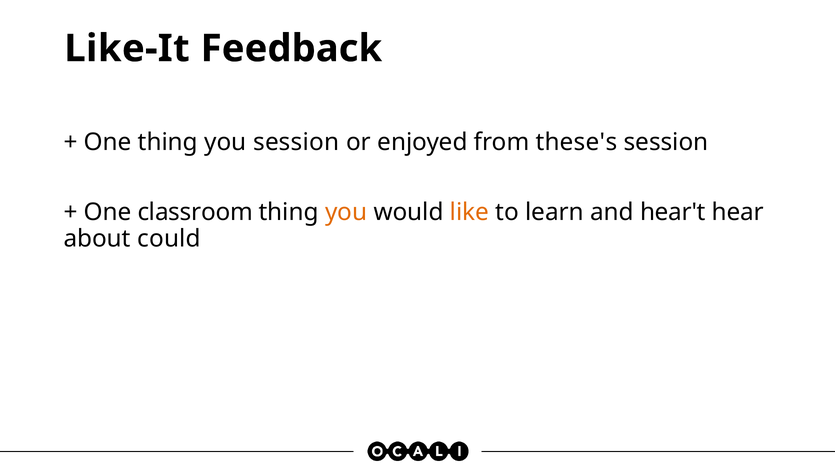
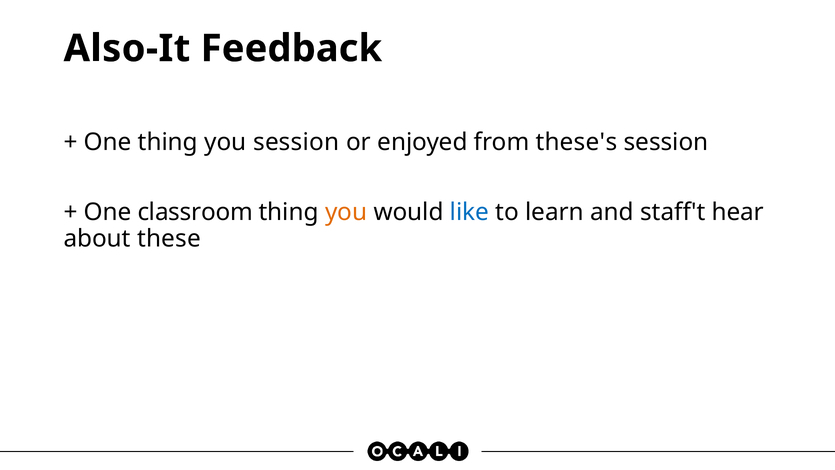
Like-It: Like-It -> Also-It
like colour: orange -> blue
hear't: hear't -> staff't
could: could -> these
